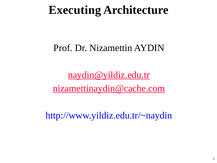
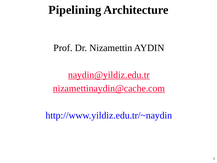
Executing: Executing -> Pipelining
